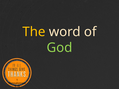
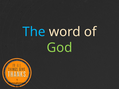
The colour: yellow -> light blue
